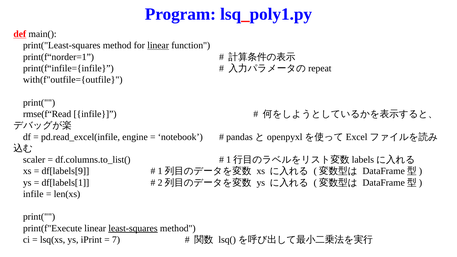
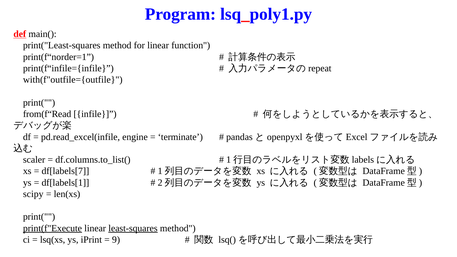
linear at (158, 45) underline: present -> none
rmse(f“Read: rmse(f“Read -> from(f“Read
notebook: notebook -> terminate
df[labels[9: df[labels[9 -> df[labels[7
infile at (33, 194): infile -> scipy
print(f"Execute underline: none -> present
7: 7 -> 9
